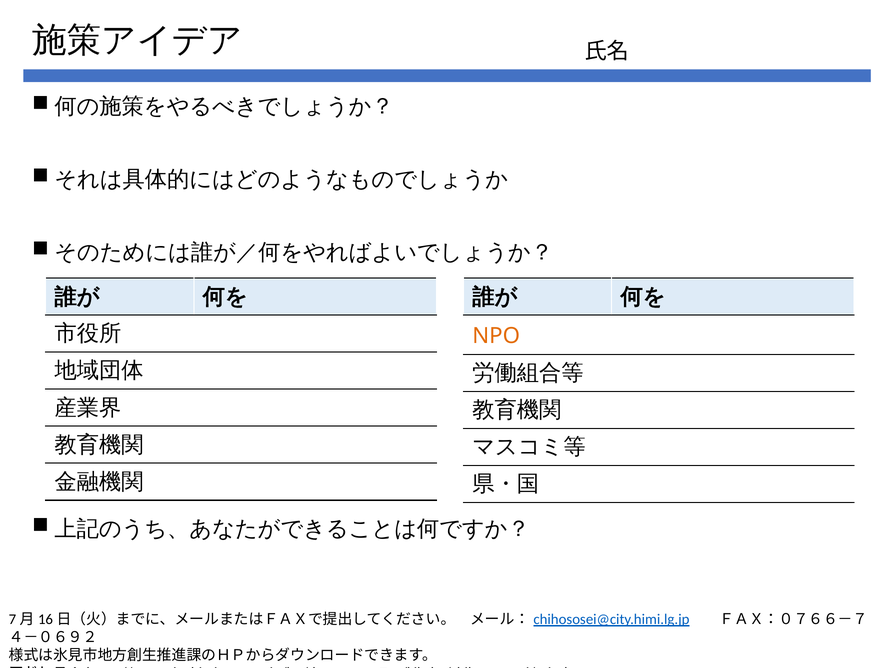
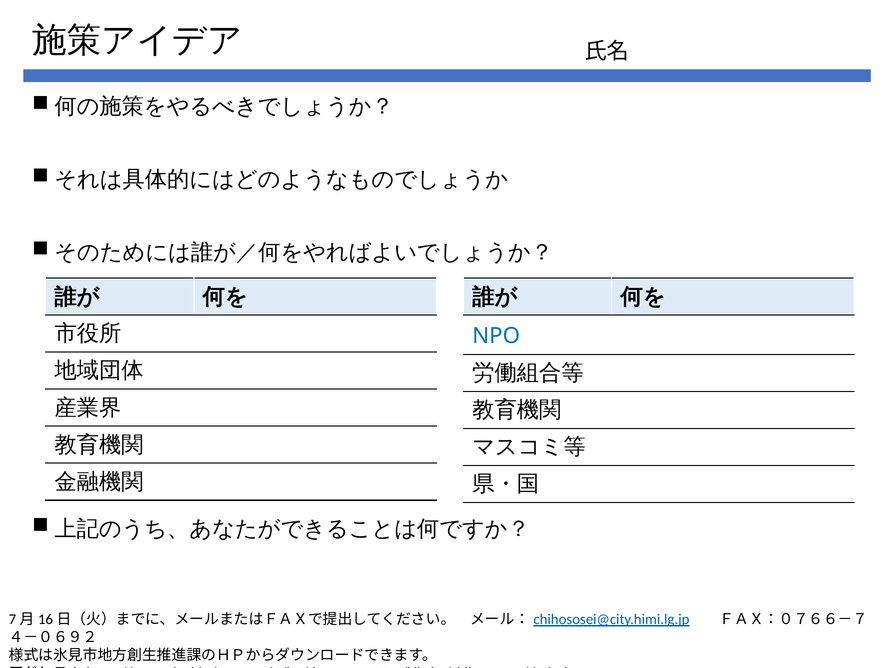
NPO colour: orange -> blue
